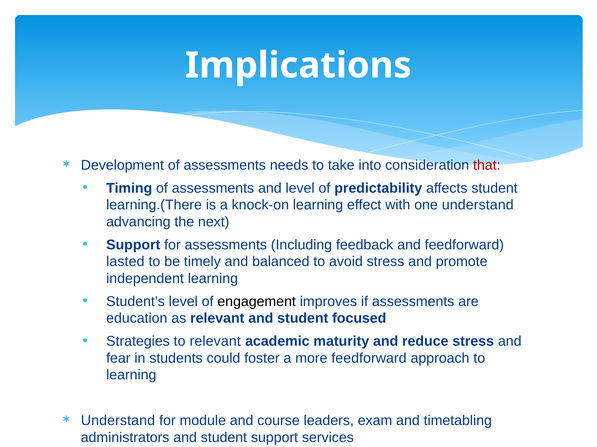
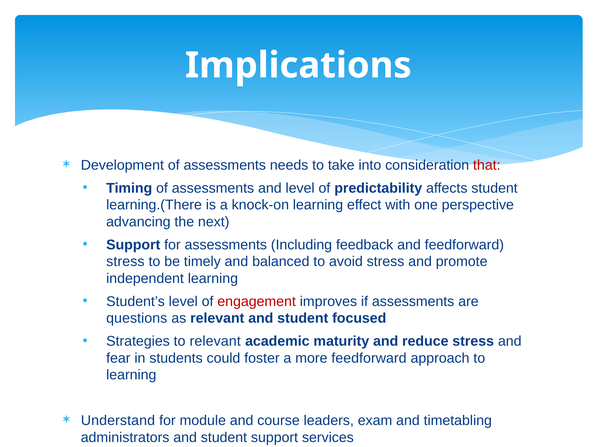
one understand: understand -> perspective
lasted at (125, 262): lasted -> stress
engagement colour: black -> red
education: education -> questions
